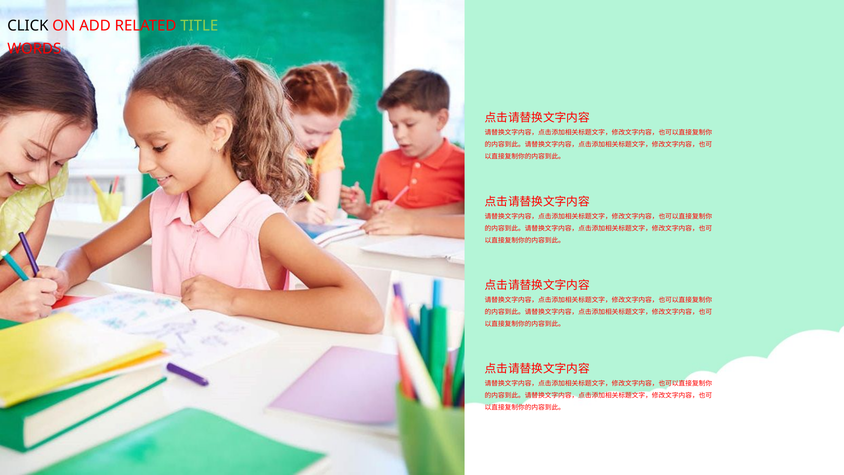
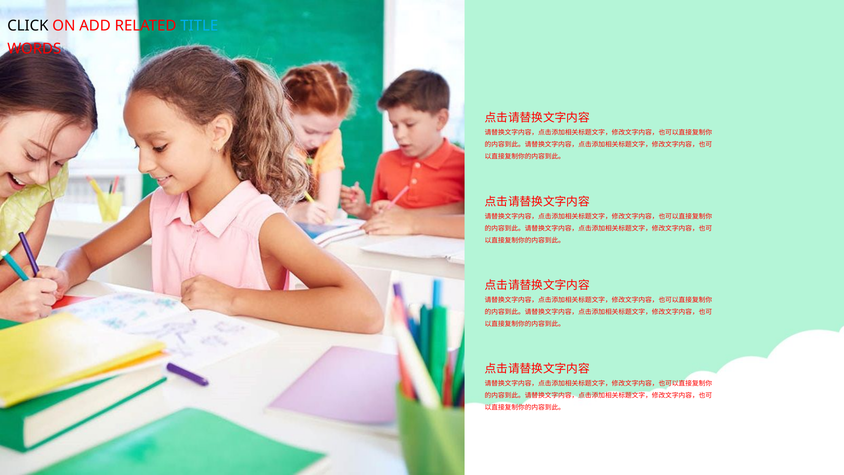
TITLE colour: light green -> light blue
